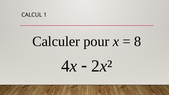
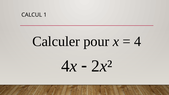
8: 8 -> 4
